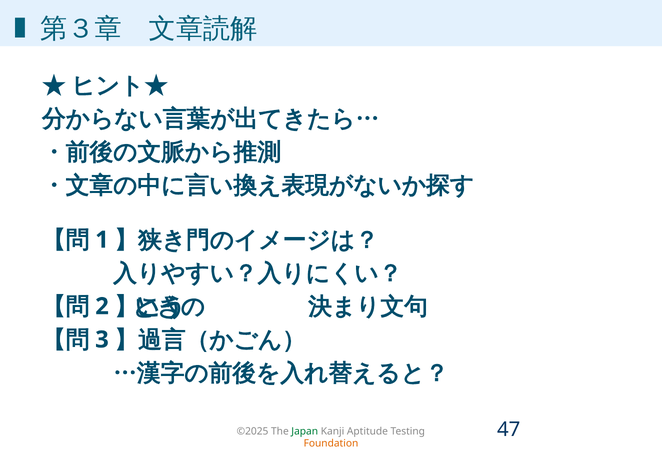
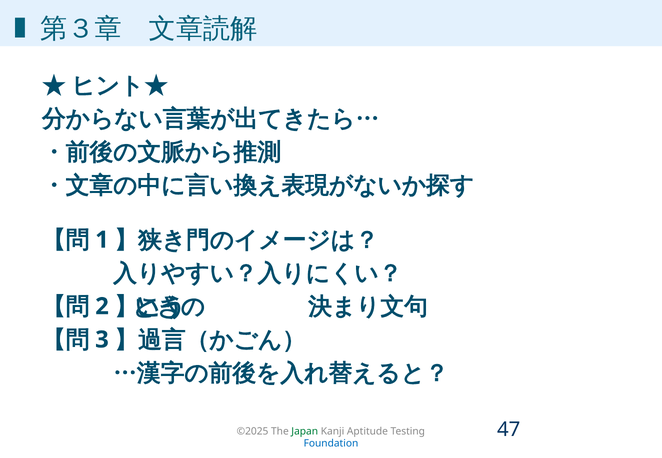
Foundation colour: orange -> blue
